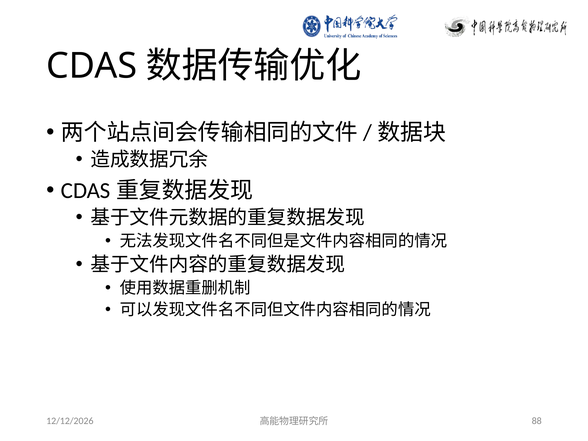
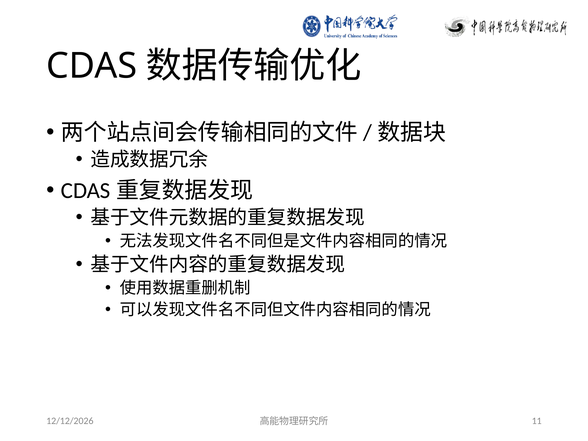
88: 88 -> 11
